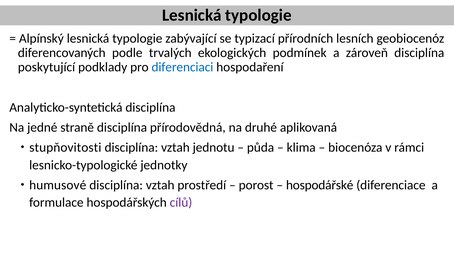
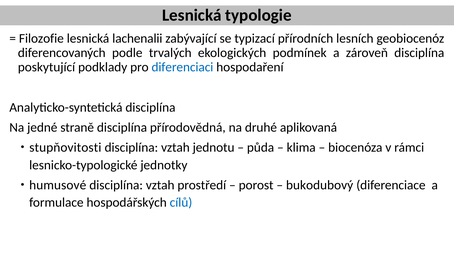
Alpínský: Alpínský -> Filozofie
typologie at (137, 38): typologie -> lachenalii
hospodářské: hospodářské -> bukodubový
cílů colour: purple -> blue
